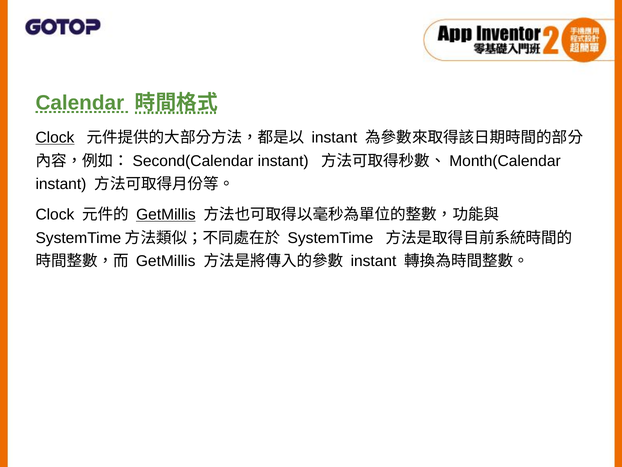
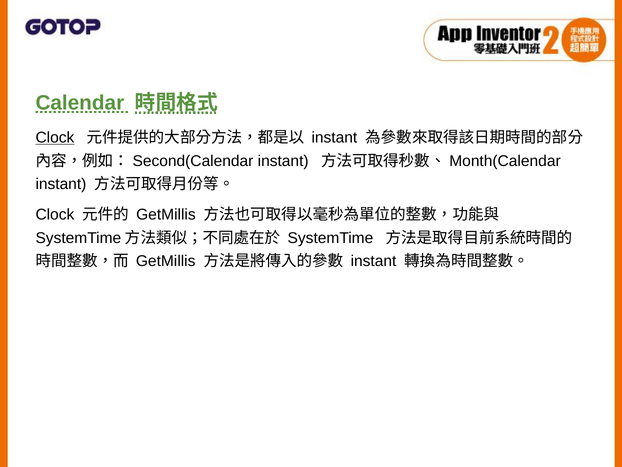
GetMillis at (166, 214) underline: present -> none
